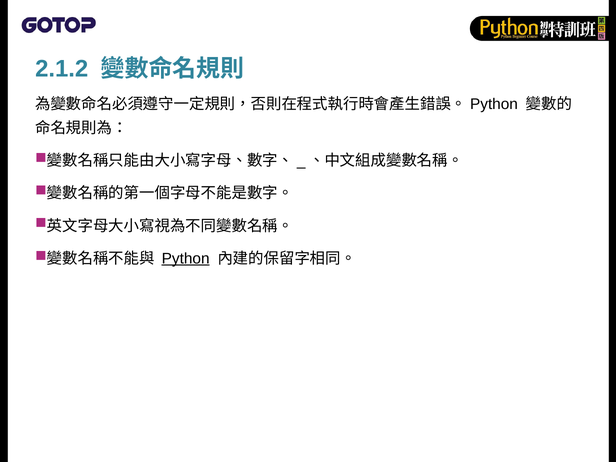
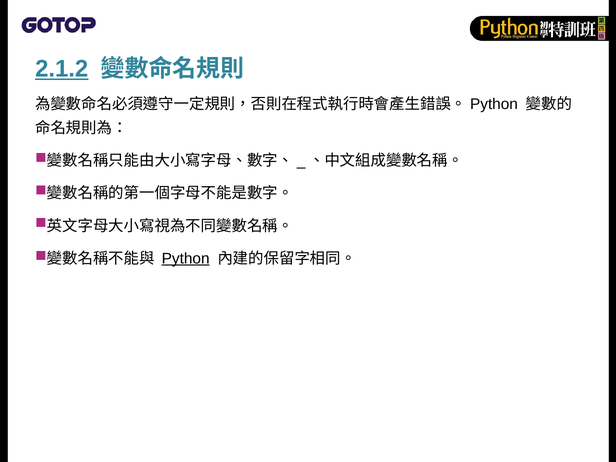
2.1.2 underline: none -> present
